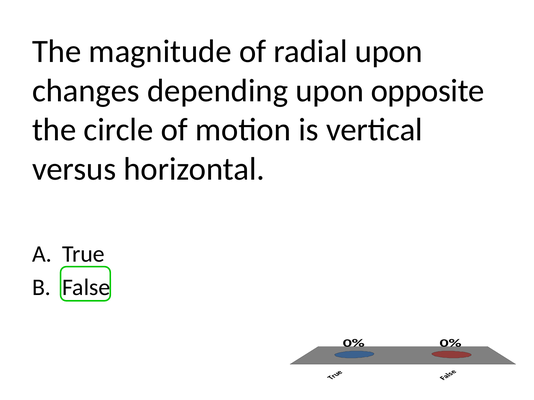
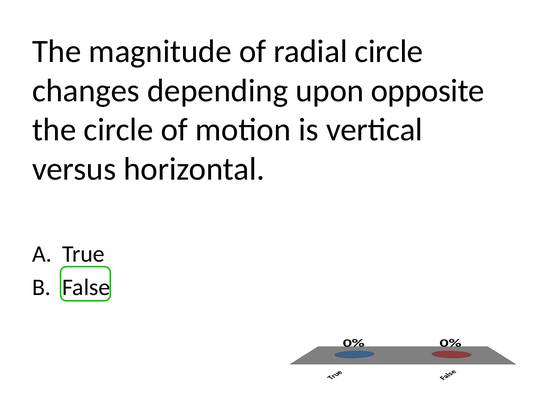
radial upon: upon -> circle
